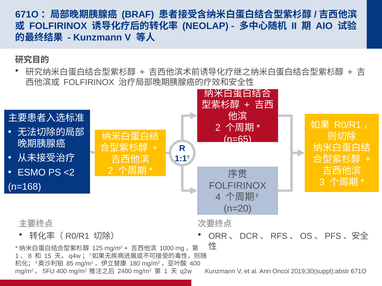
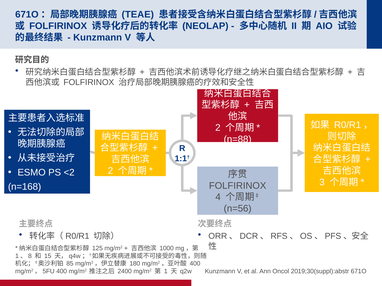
BRAF: BRAF -> TEAE
n=65: n=65 -> n=88
n=20: n=20 -> n=56
